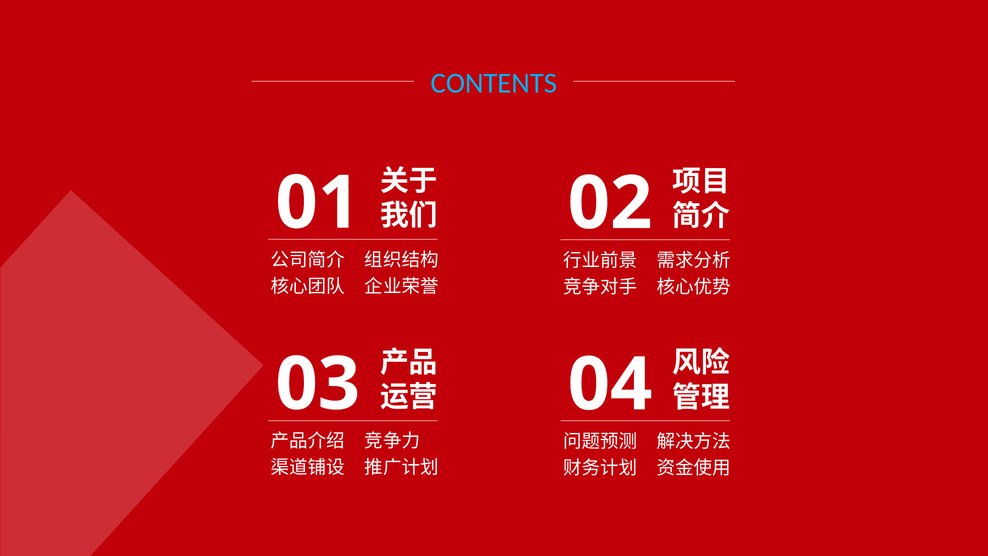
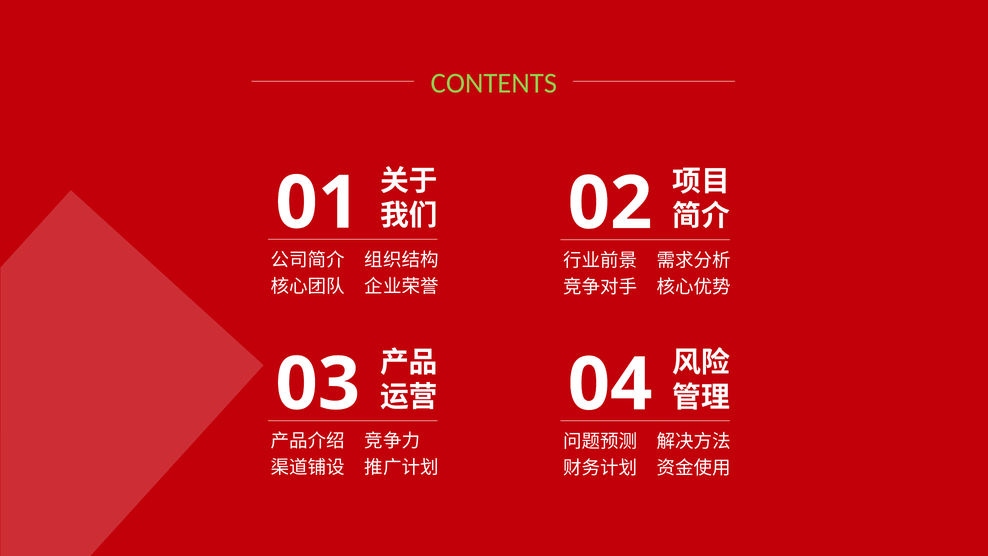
CONTENTS colour: light blue -> light green
